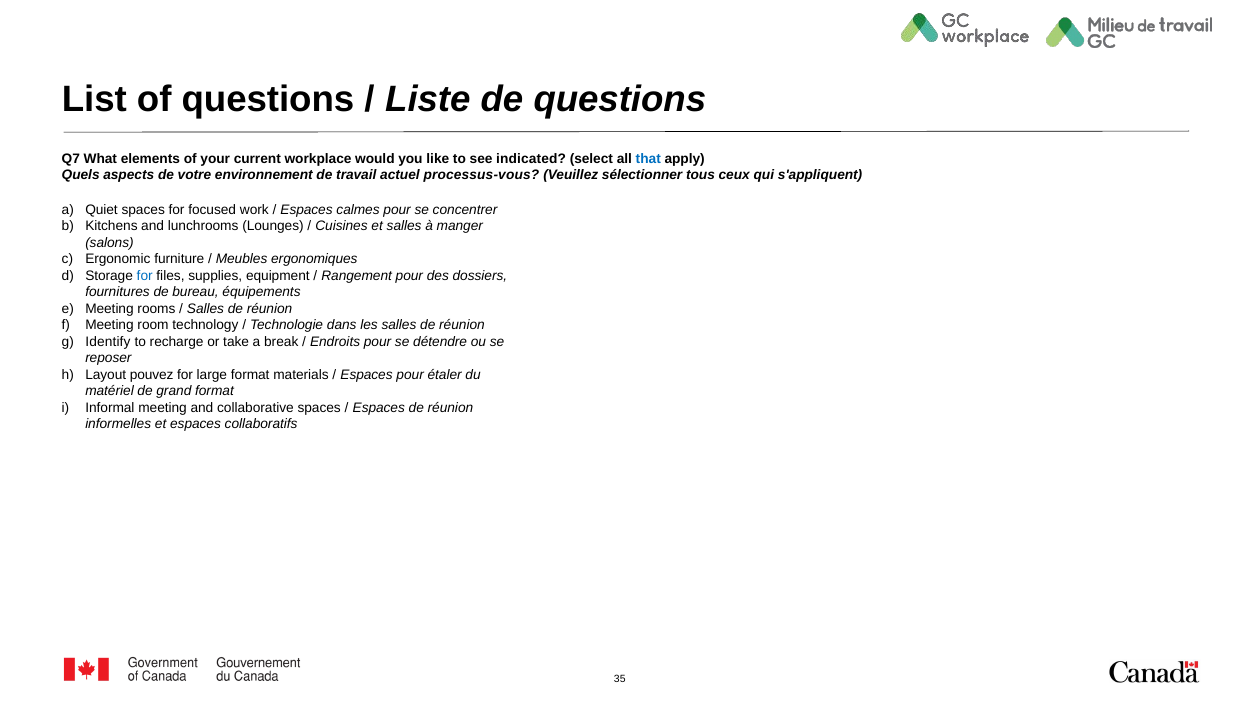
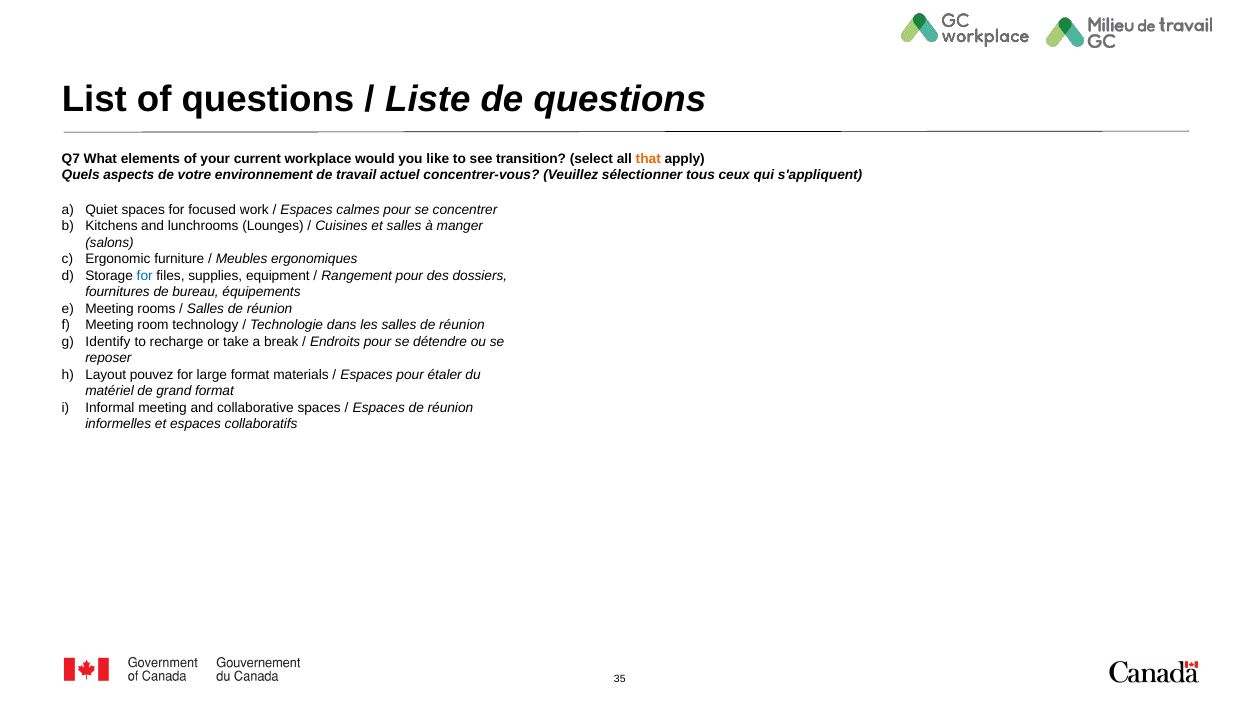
indicated: indicated -> transition
that colour: blue -> orange
processus-vous: processus-vous -> concentrer-vous
